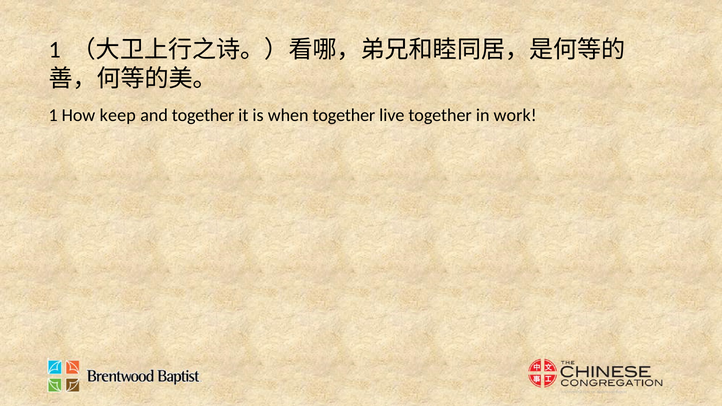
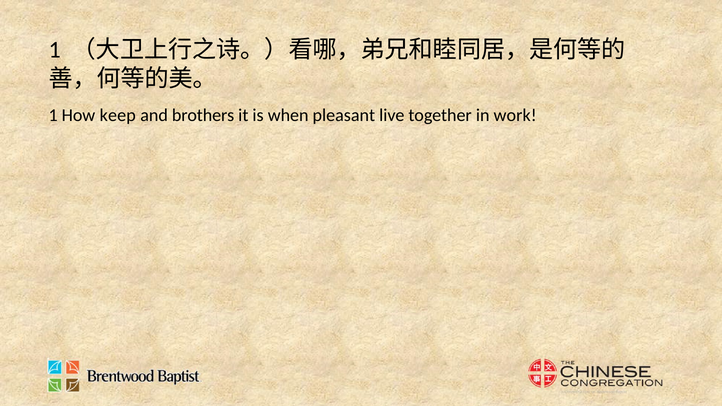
and together: together -> brothers
when together: together -> pleasant
